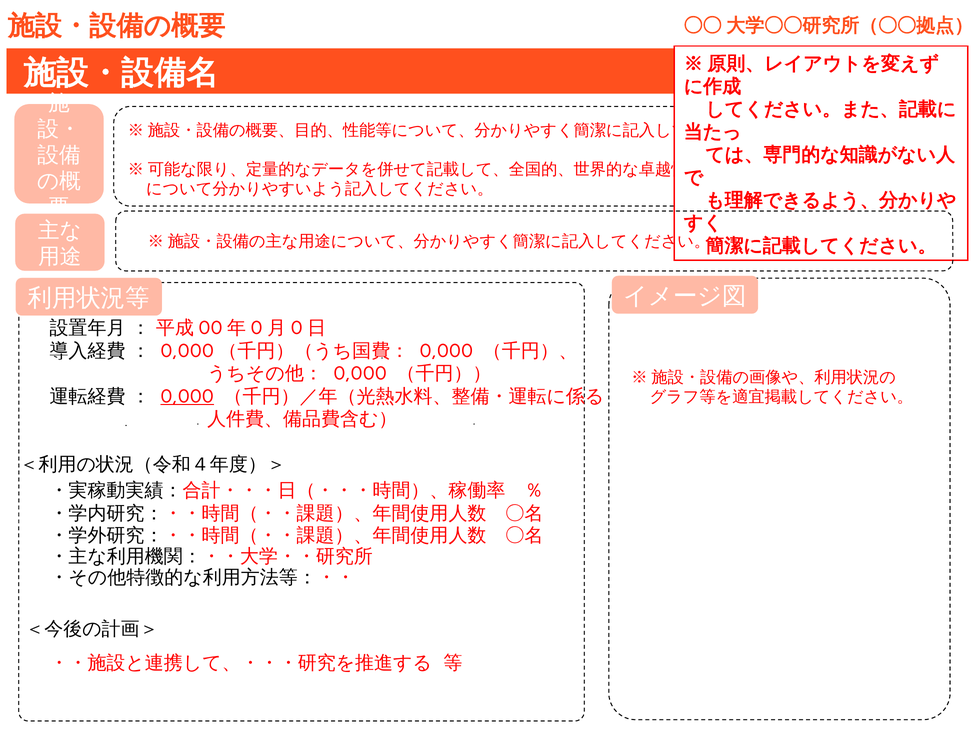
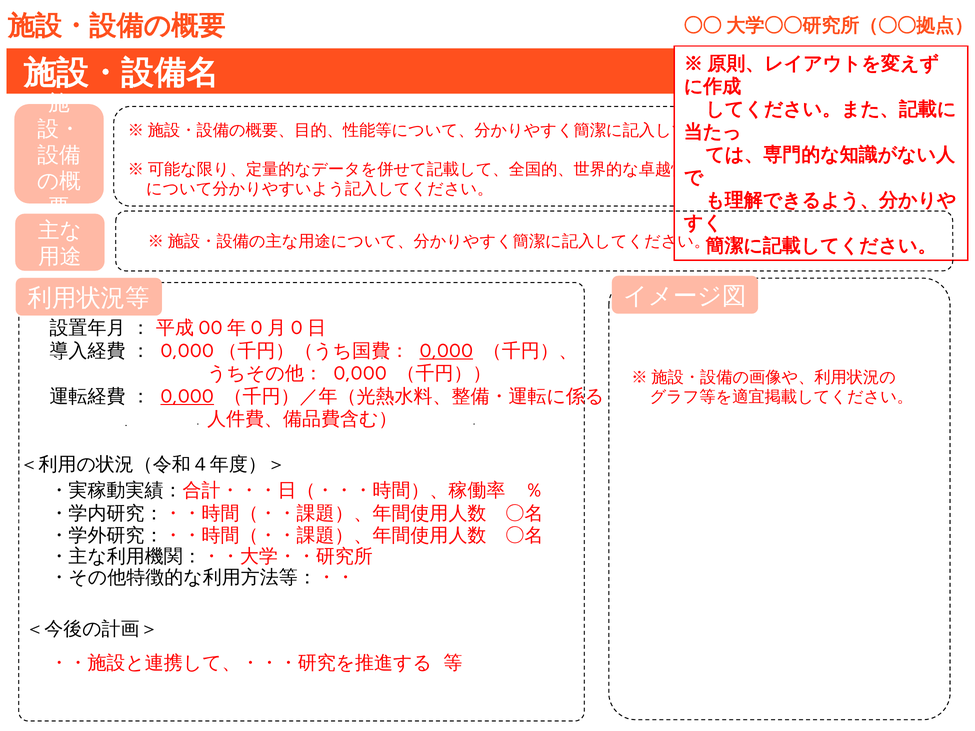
0,000 at (446, 351) underline: none -> present
